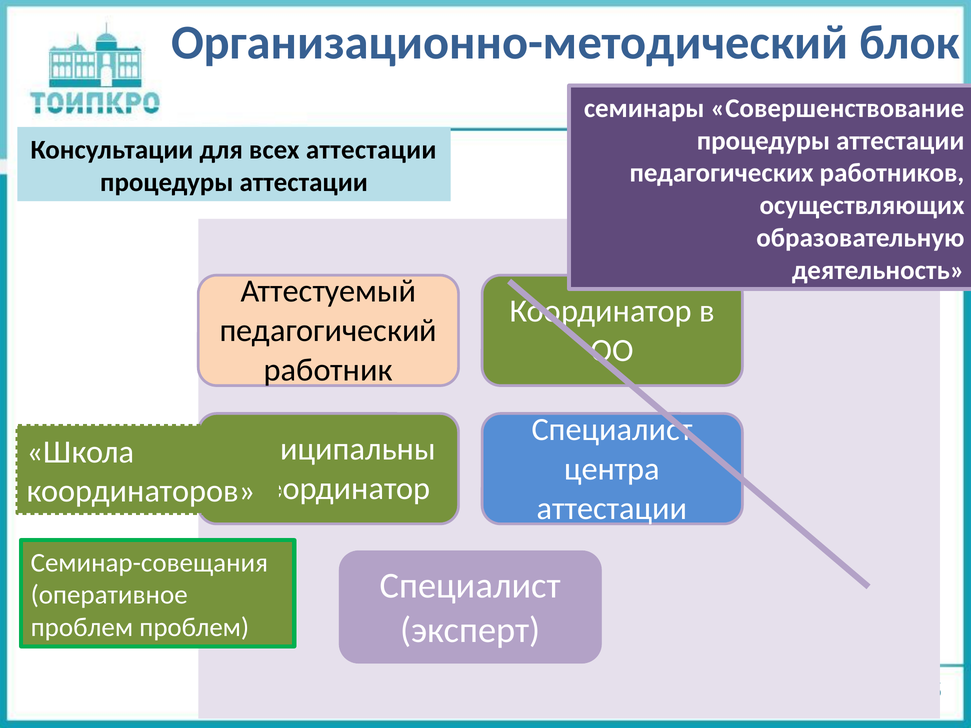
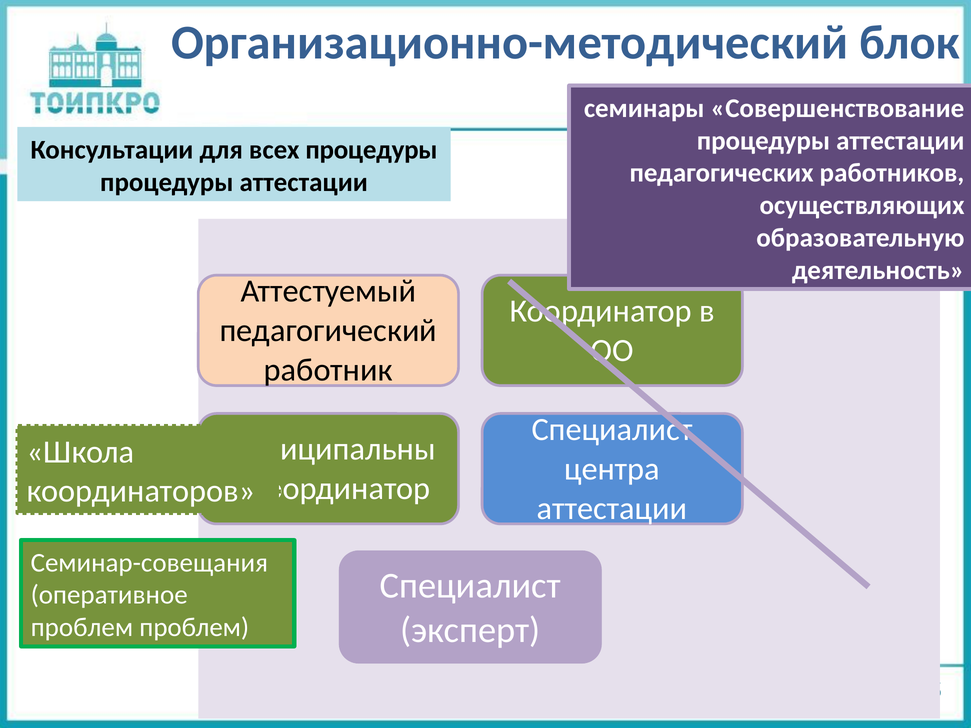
всех аттестации: аттестации -> процедуры
